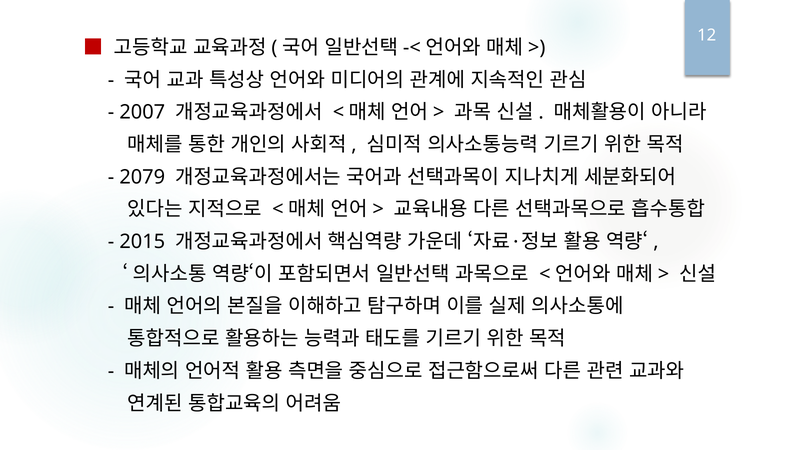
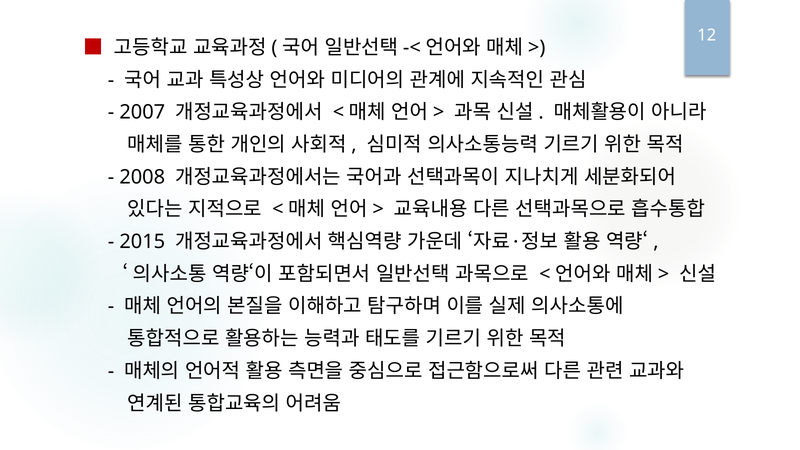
2079: 2079 -> 2008
